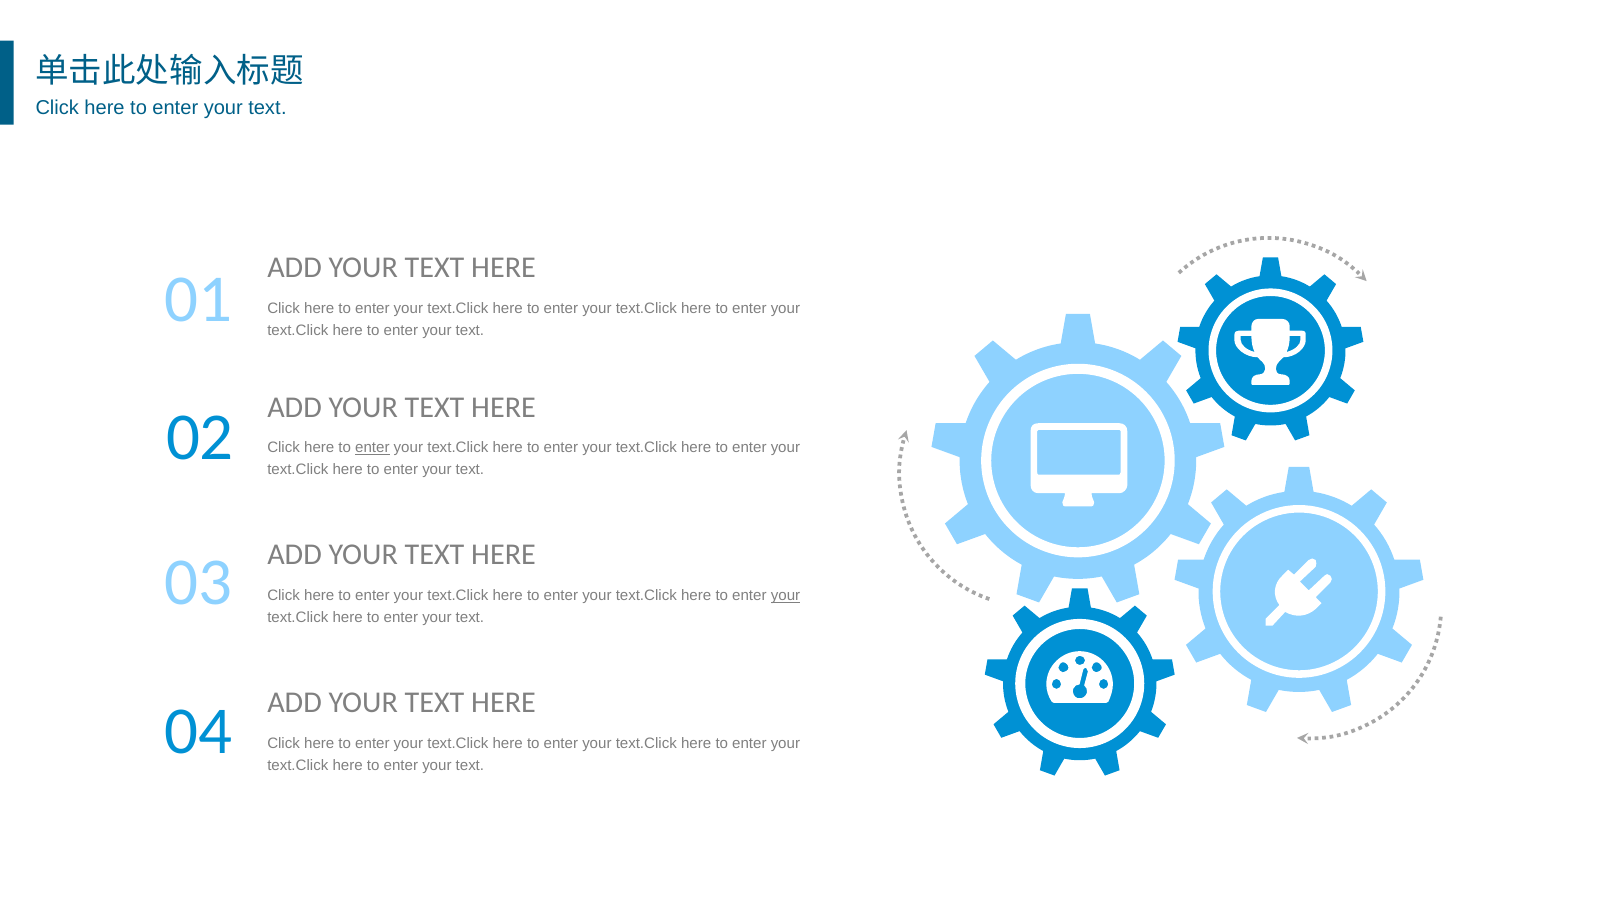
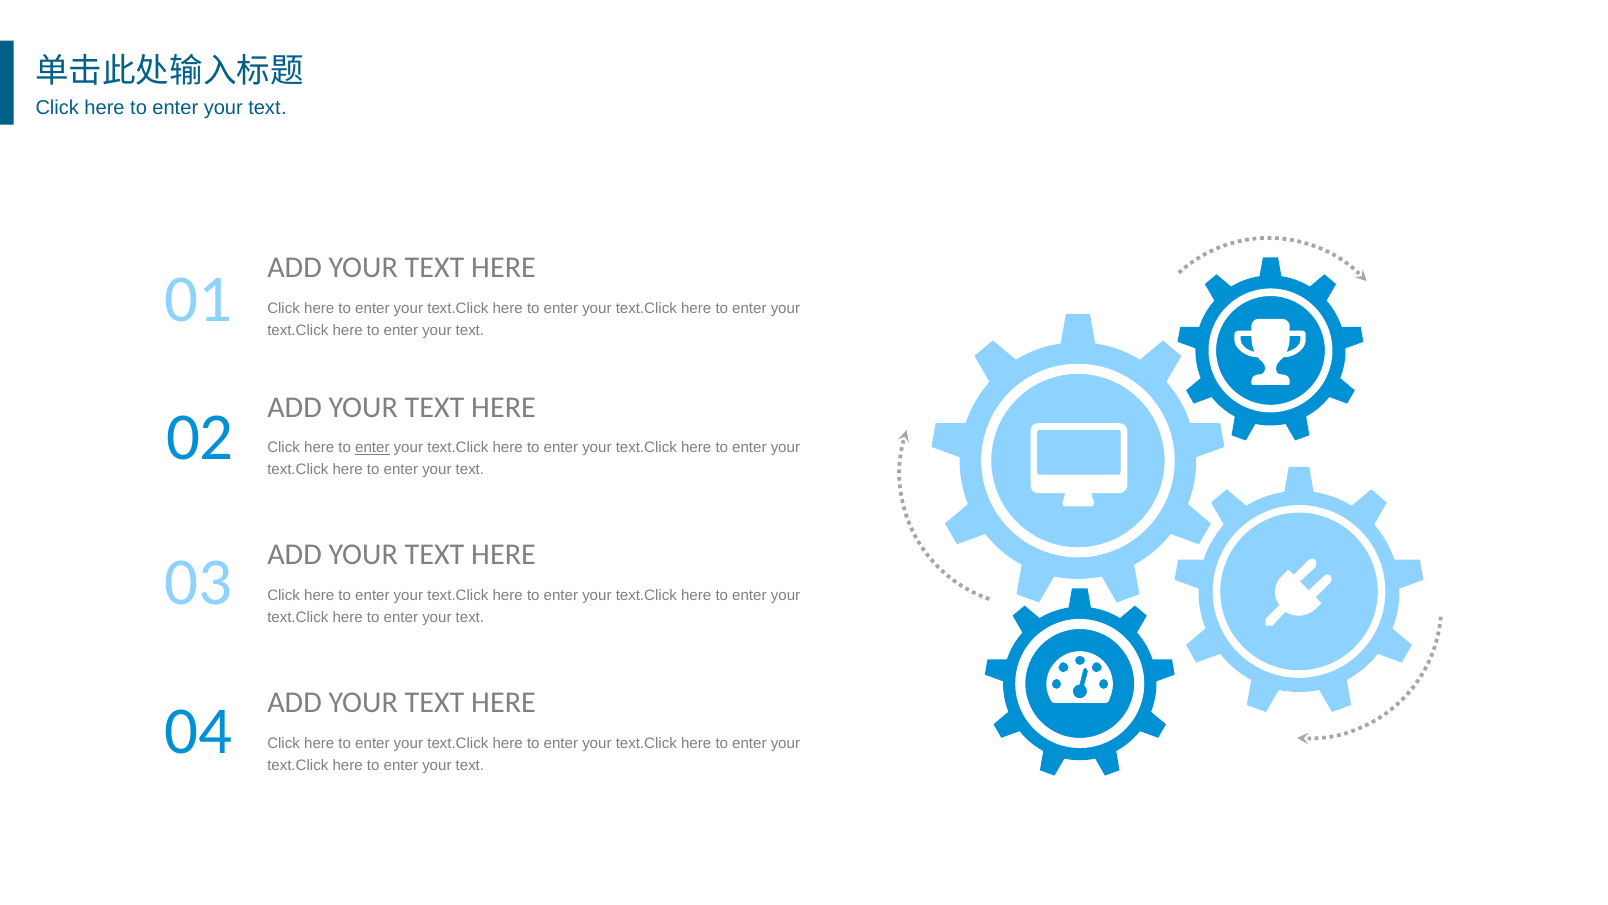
your at (785, 595) underline: present -> none
